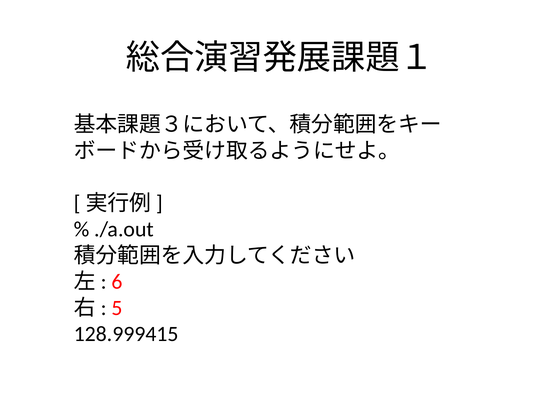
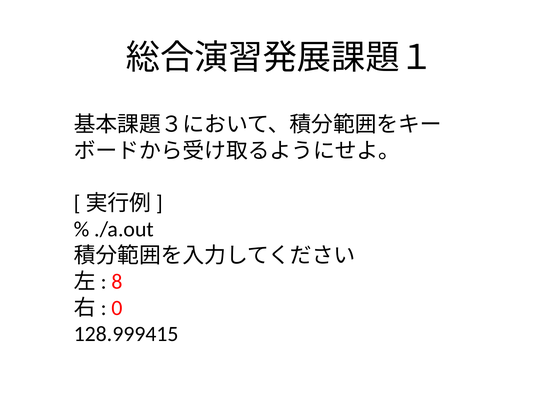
6: 6 -> 8
5: 5 -> 0
